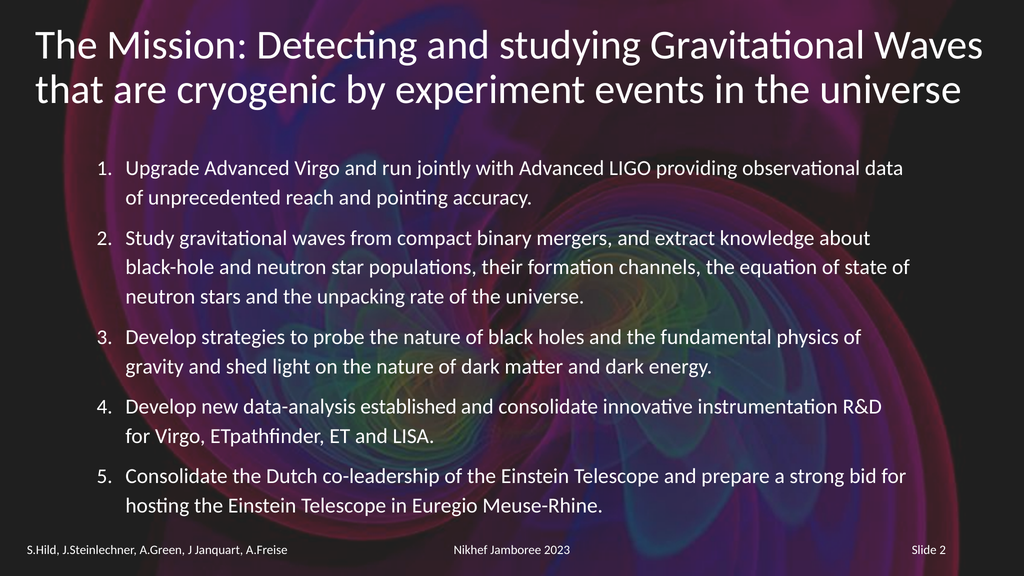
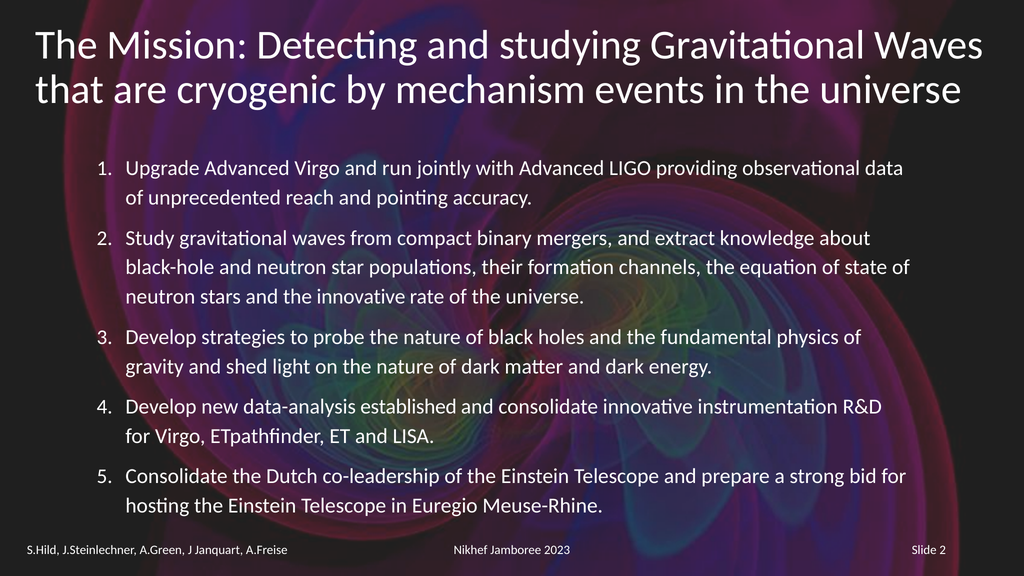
experiment: experiment -> mechanism
the unpacking: unpacking -> innovative
